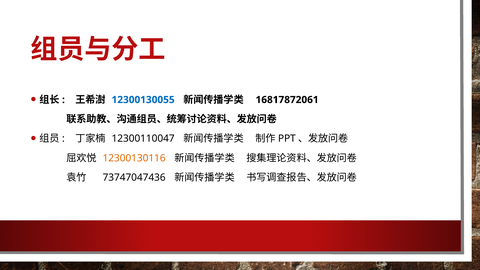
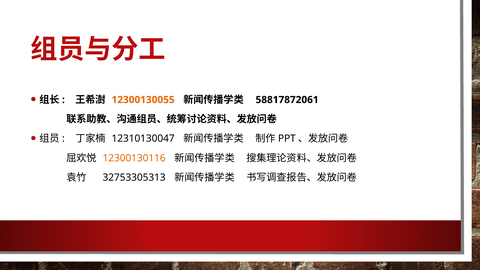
12300130055 colour: blue -> orange
16817872061: 16817872061 -> 58817872061
12300110047: 12300110047 -> 12310130047
73747047436: 73747047436 -> 32753305313
